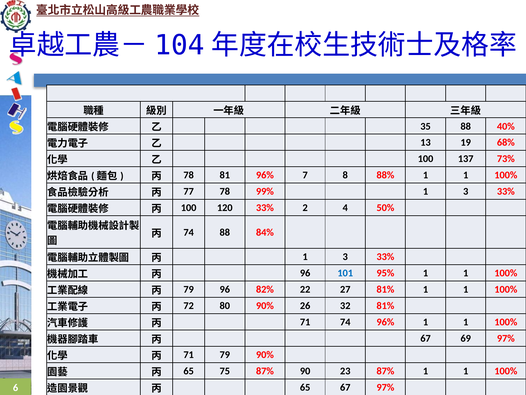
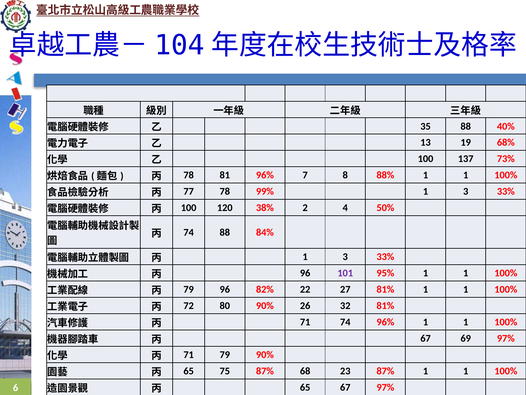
120 33%: 33% -> 38%
101 colour: blue -> purple
90: 90 -> 68
